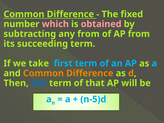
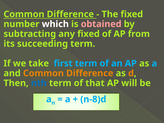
which colour: pink -> white
any from: from -> fixed
n-5)d: n-5)d -> n-8)d
